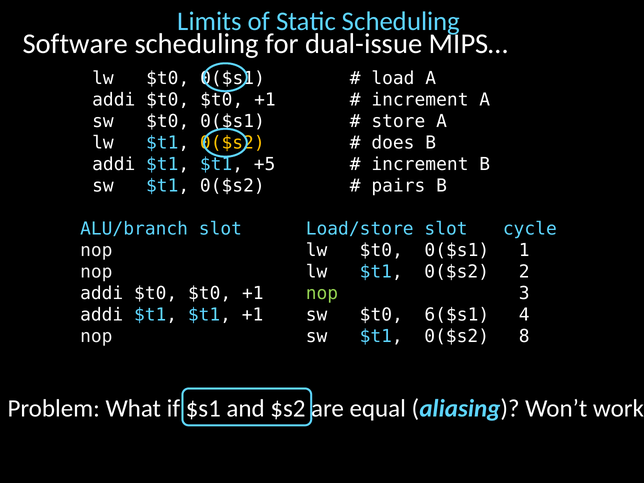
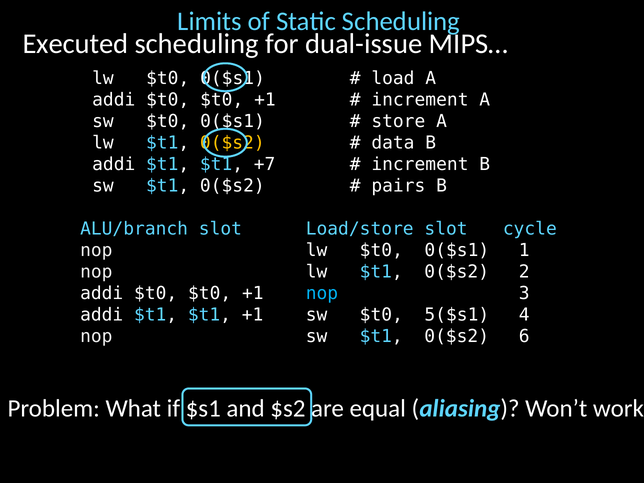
Software: Software -> Executed
does: does -> data
+5: +5 -> +7
nop at (322, 293) colour: light green -> light blue
6($s1: 6($s1 -> 5($s1
8: 8 -> 6
